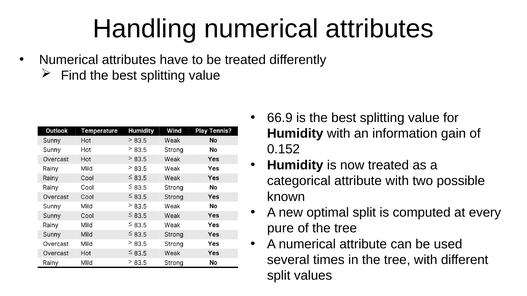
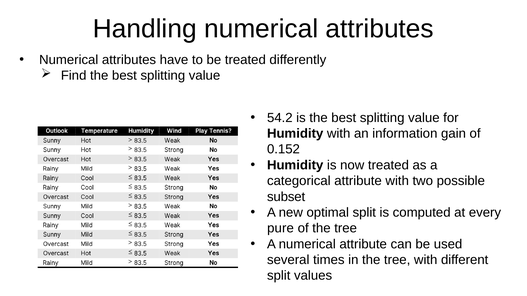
66.9: 66.9 -> 54.2
known: known -> subset
